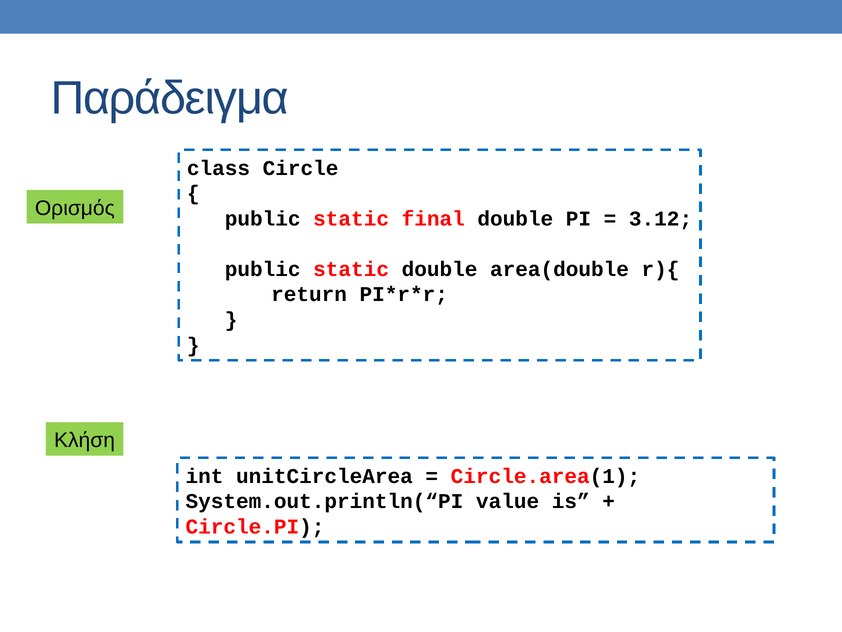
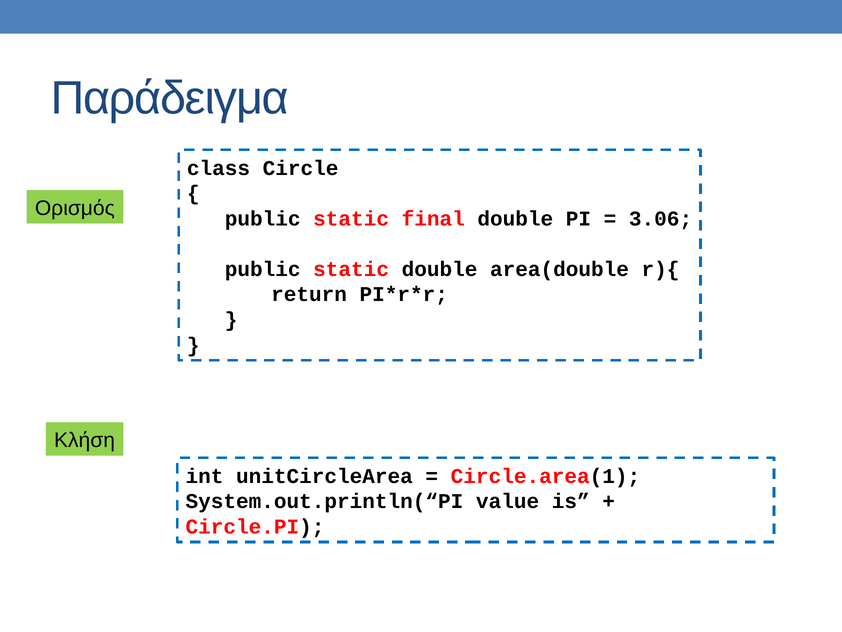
3.12: 3.12 -> 3.06
